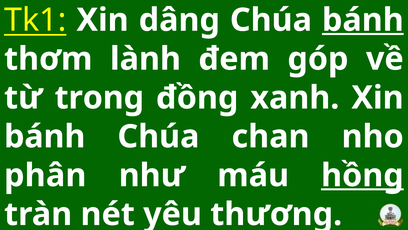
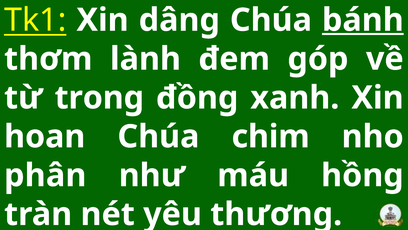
bánh at (45, 136): bánh -> hoan
chan: chan -> chim
hồng underline: present -> none
